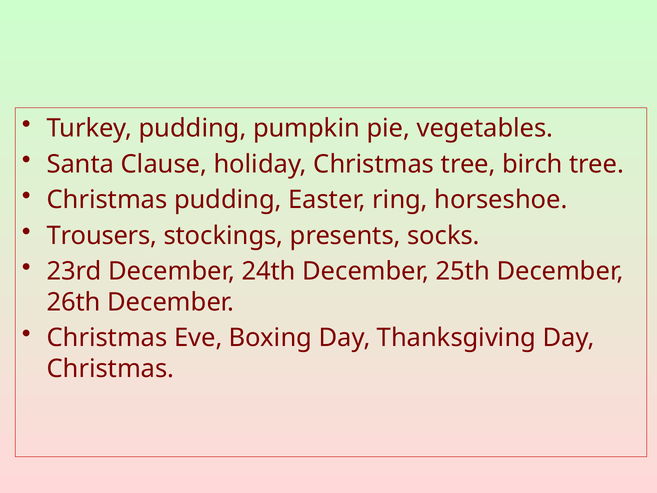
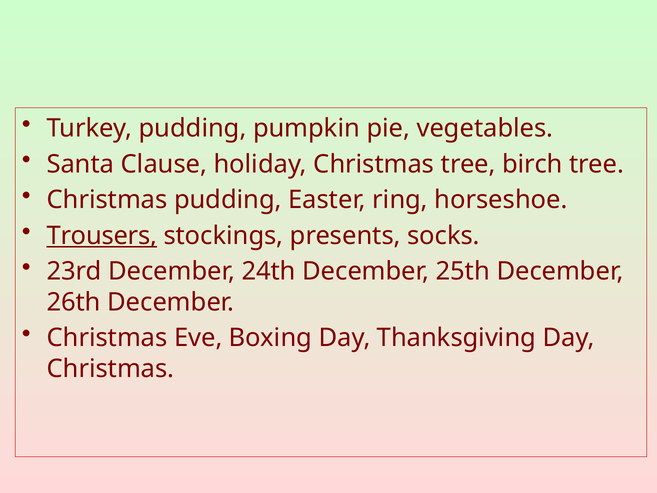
Trousers underline: none -> present
